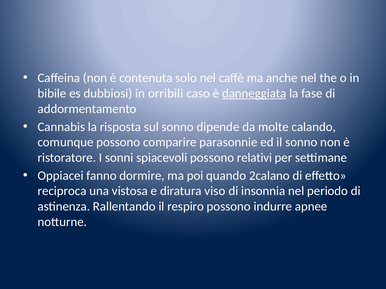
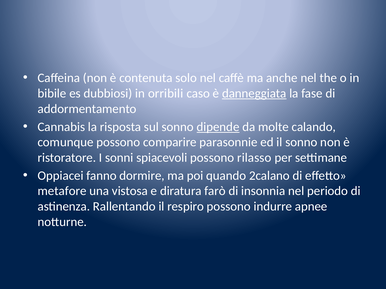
dipende underline: none -> present
relativi: relativi -> rilasso
reciproca: reciproca -> metafore
viso: viso -> farò
